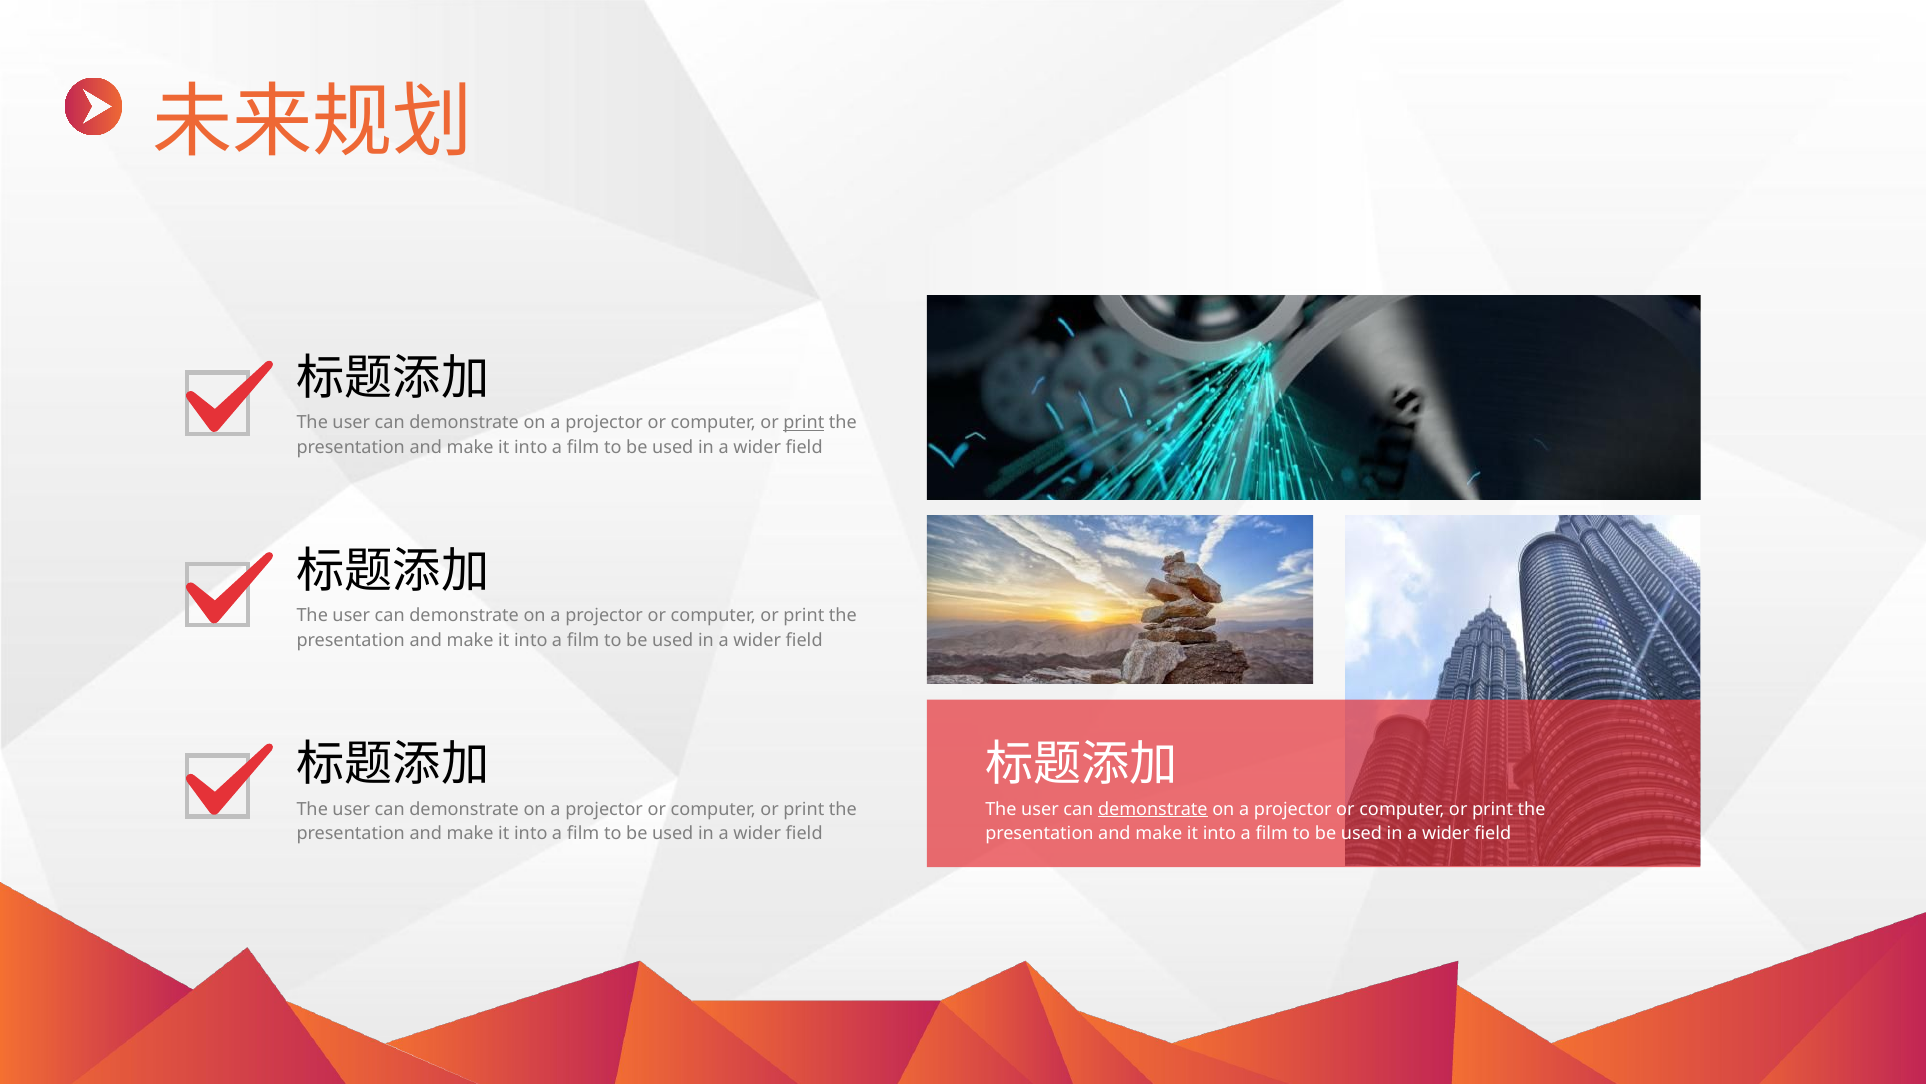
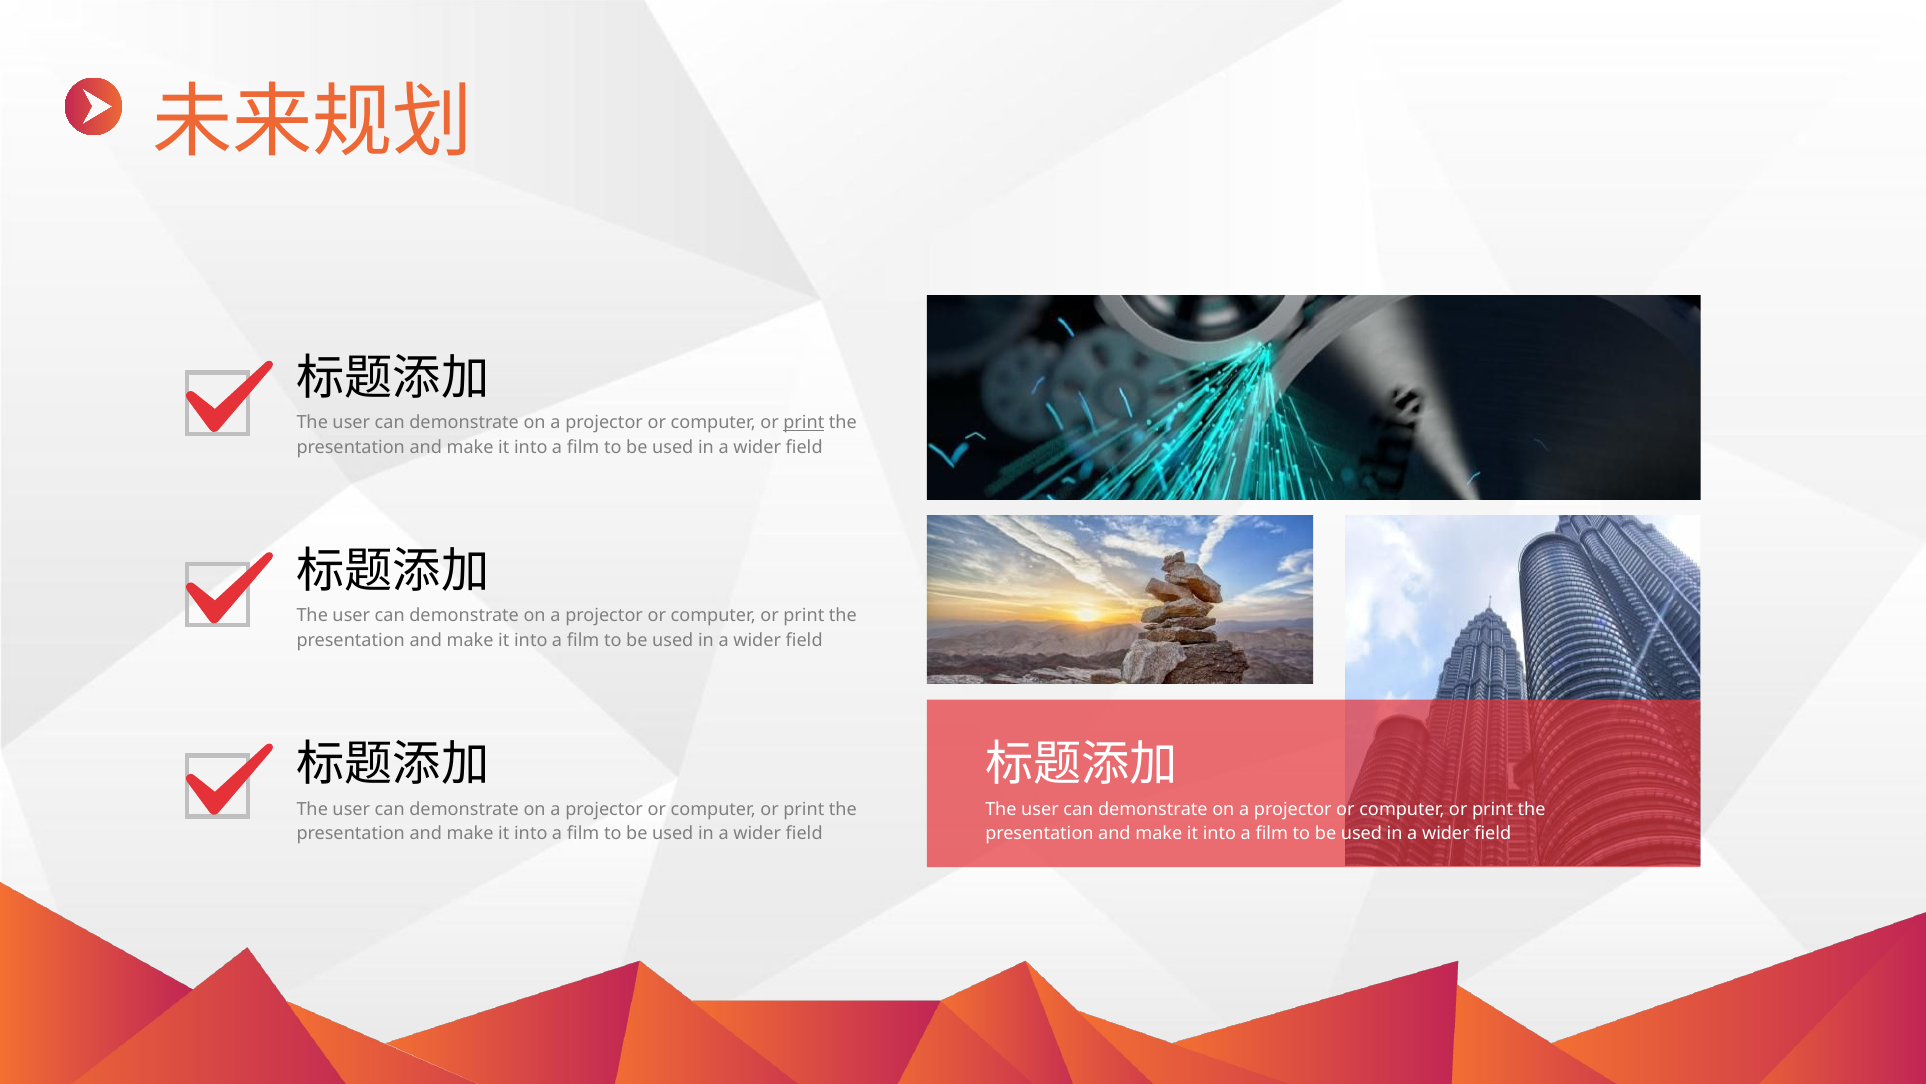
demonstrate at (1153, 809) underline: present -> none
